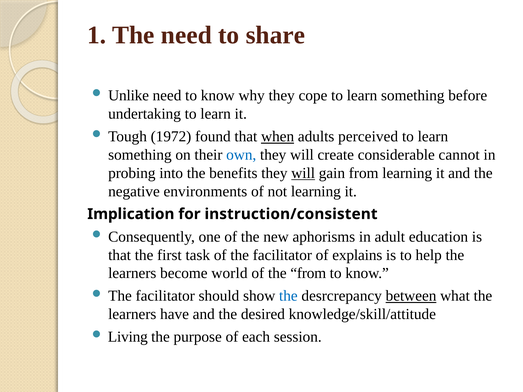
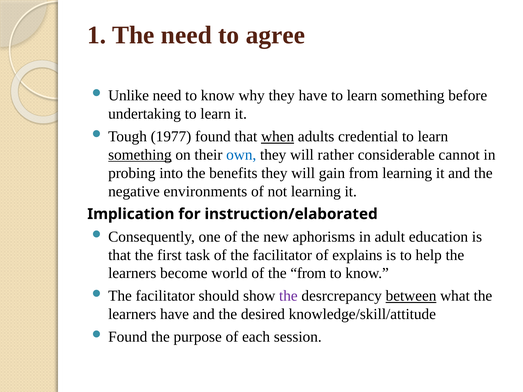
share: share -> agree
they cope: cope -> have
1972: 1972 -> 1977
perceived: perceived -> credential
something at (140, 155) underline: none -> present
create: create -> rather
will at (303, 173) underline: present -> none
instruction/consistent: instruction/consistent -> instruction/elaborated
the at (288, 296) colour: blue -> purple
Living at (128, 337): Living -> Found
